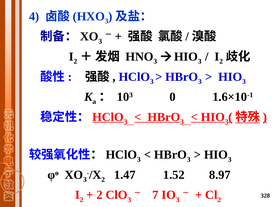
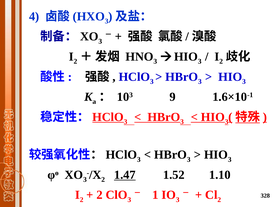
0: 0 -> 9
1.47 underline: none -> present
8.97: 8.97 -> 1.10
7: 7 -> 1
